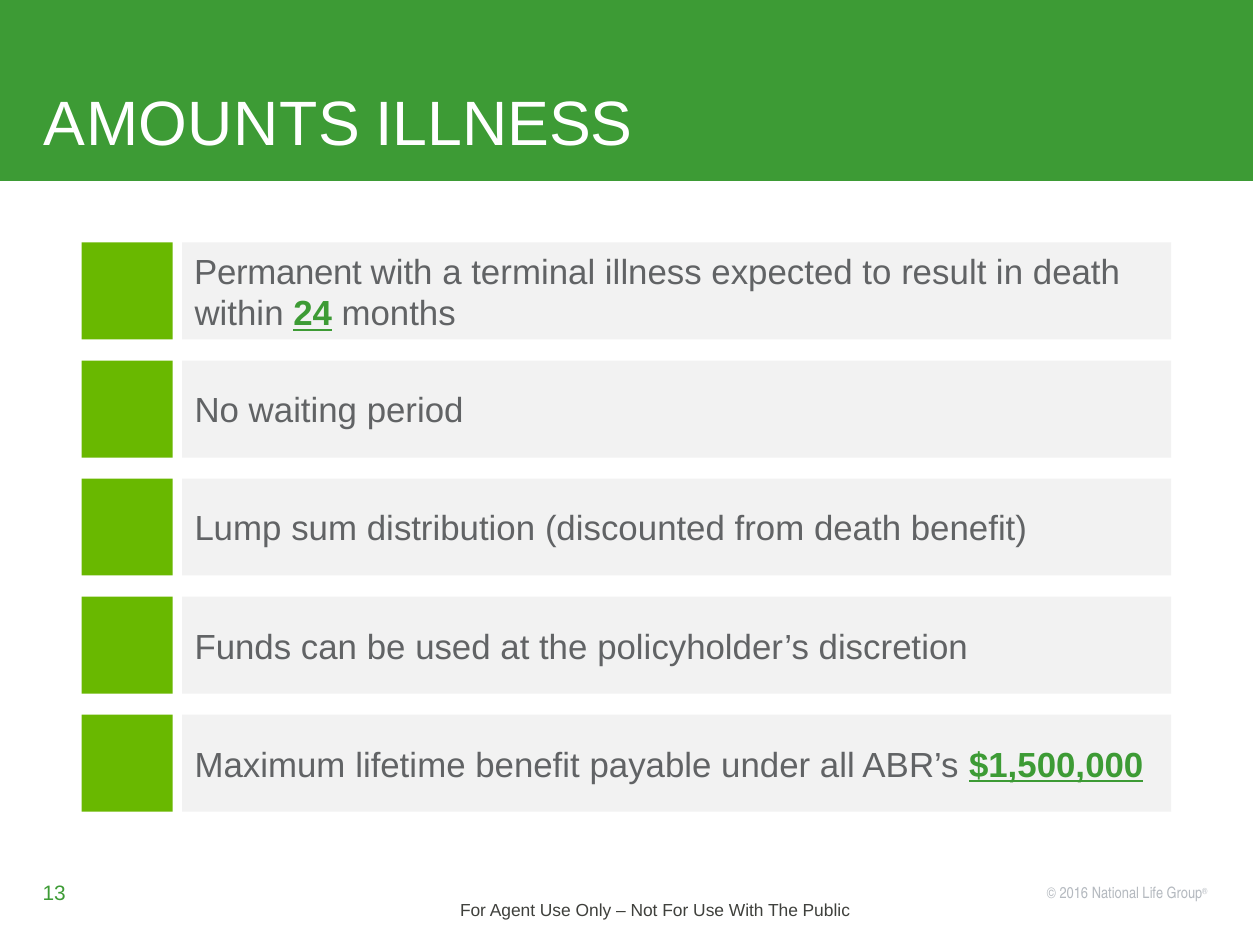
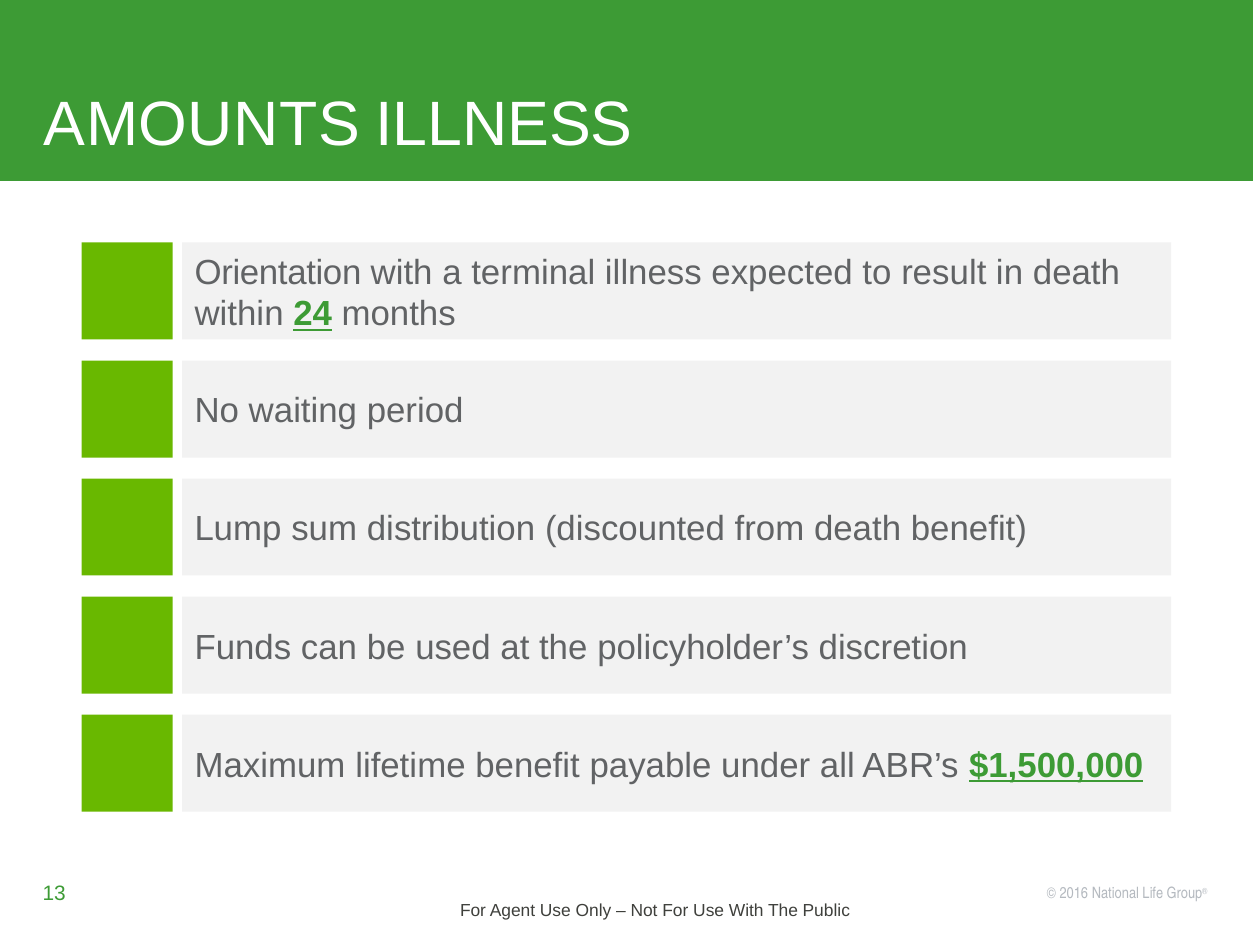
Permanent: Permanent -> Orientation
